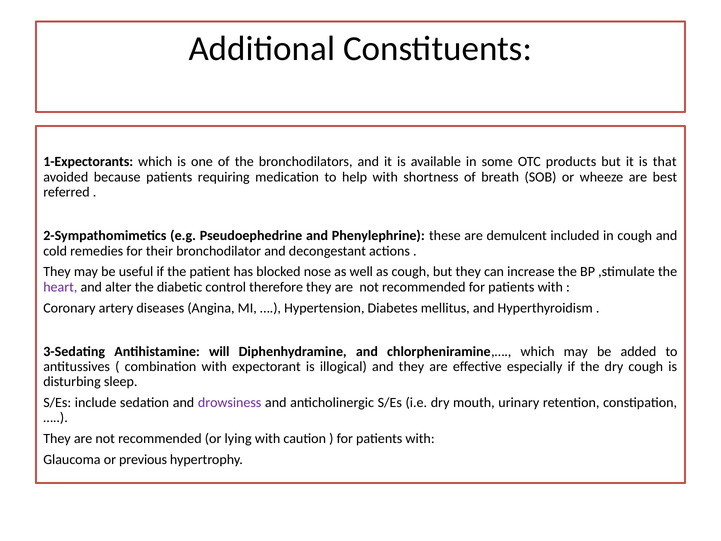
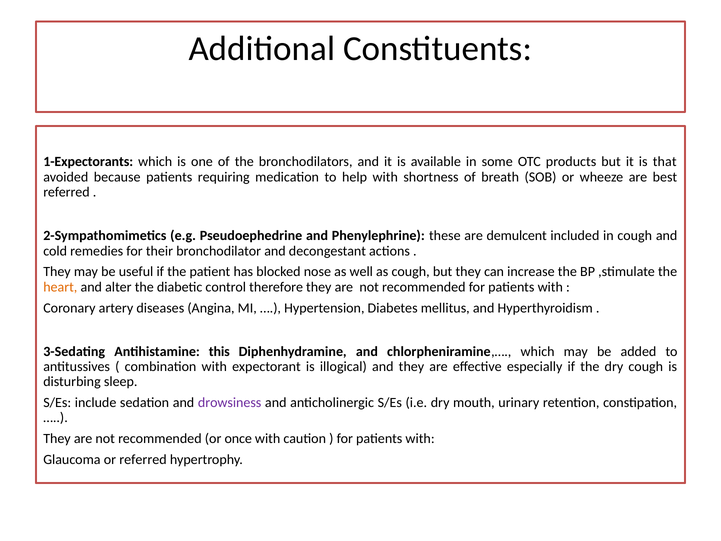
heart colour: purple -> orange
will: will -> this
lying: lying -> once
or previous: previous -> referred
